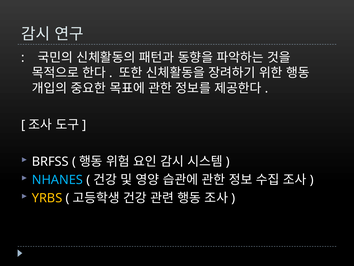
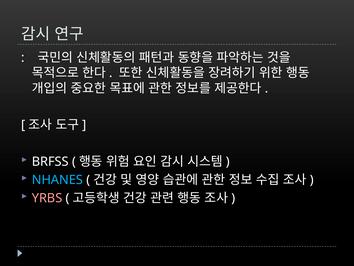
YRBS colour: yellow -> pink
